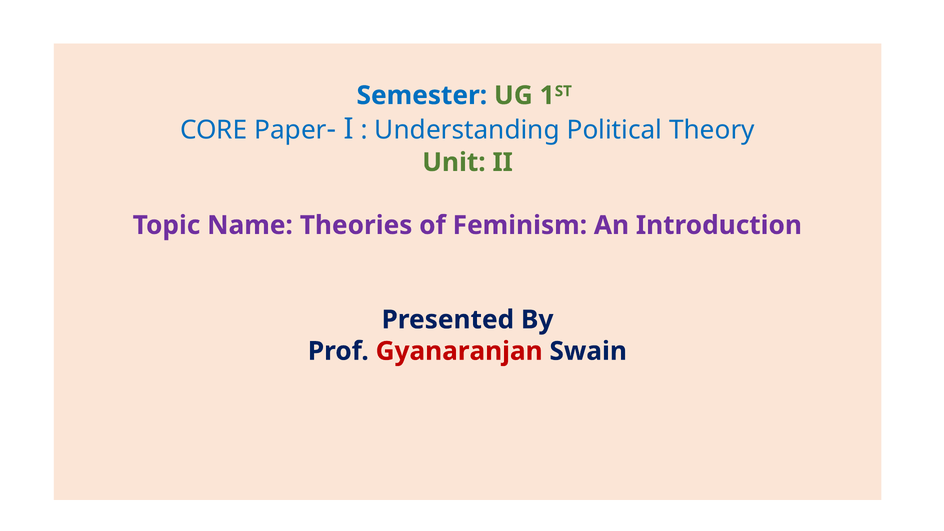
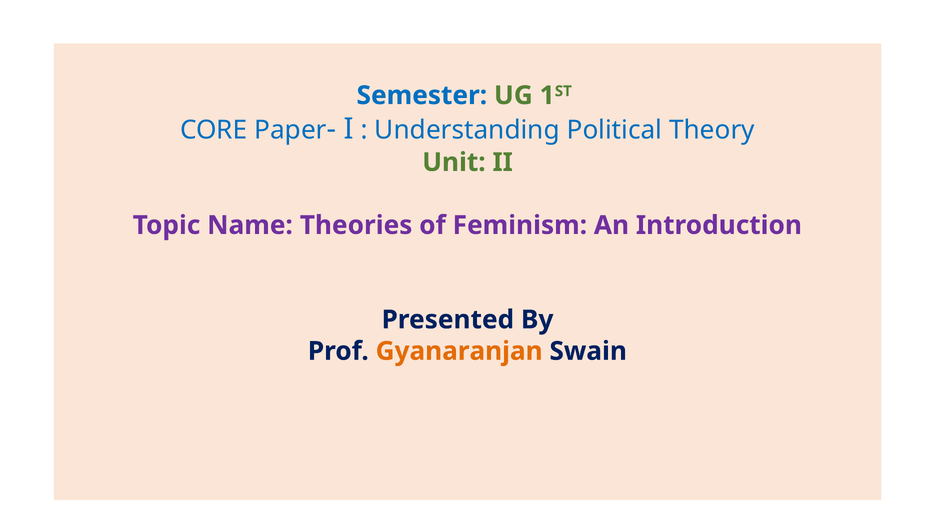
Gyanaranjan colour: red -> orange
